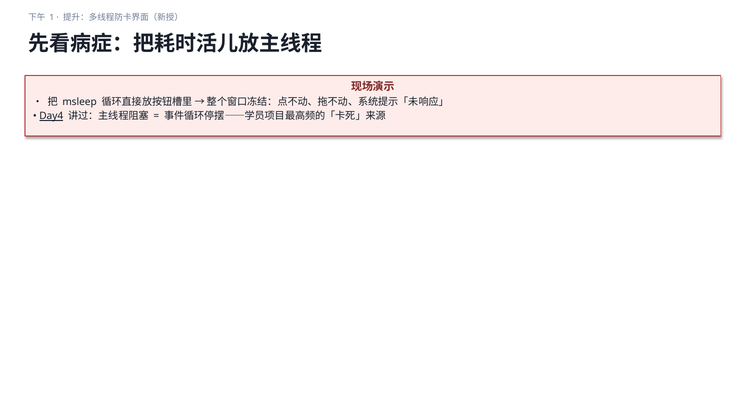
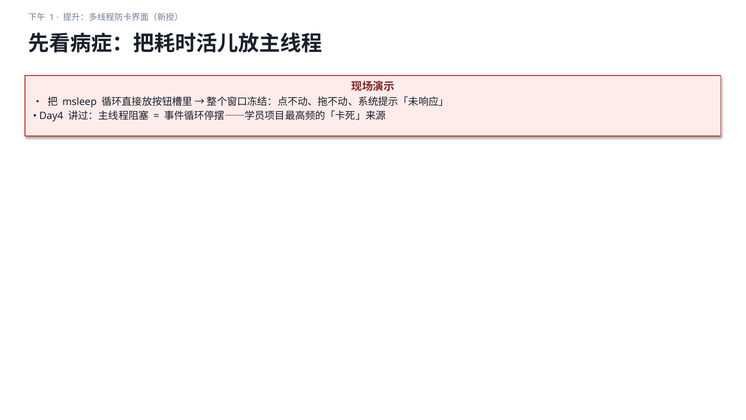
Day4 underline: present -> none
